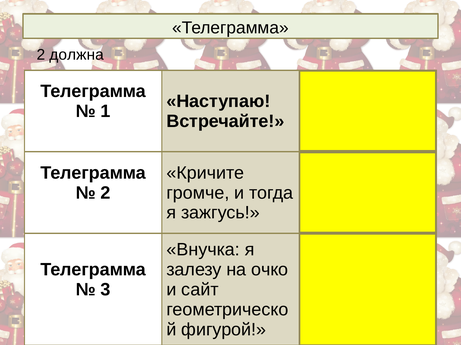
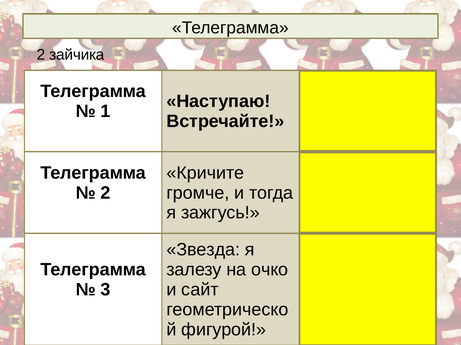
должна: должна -> зайчика
Внучка at (203, 250): Внучка -> Звезда
